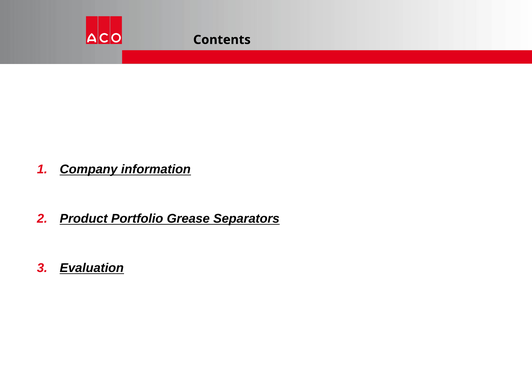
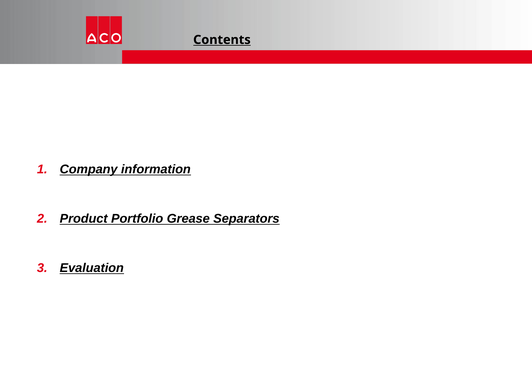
Contents underline: none -> present
